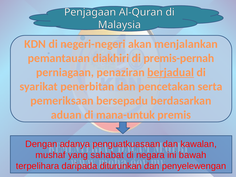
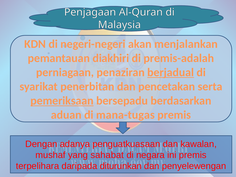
premis-pernah: premis-pernah -> premis-adalah
pemeriksaan underline: none -> present
mana-untuk: mana-untuk -> mana-tugas
ini bawah: bawah -> premis
